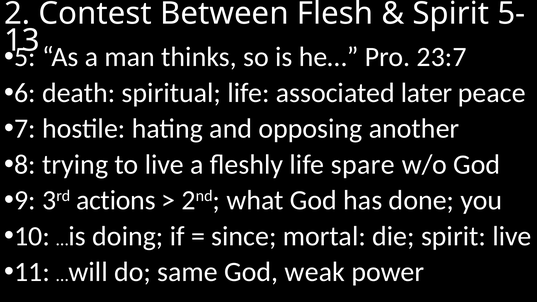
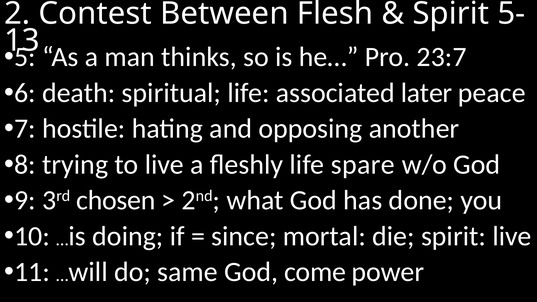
actions: actions -> chosen
weak: weak -> come
